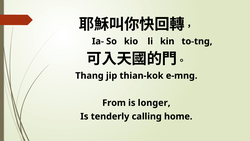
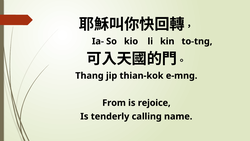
longer: longer -> rejoice
home: home -> name
